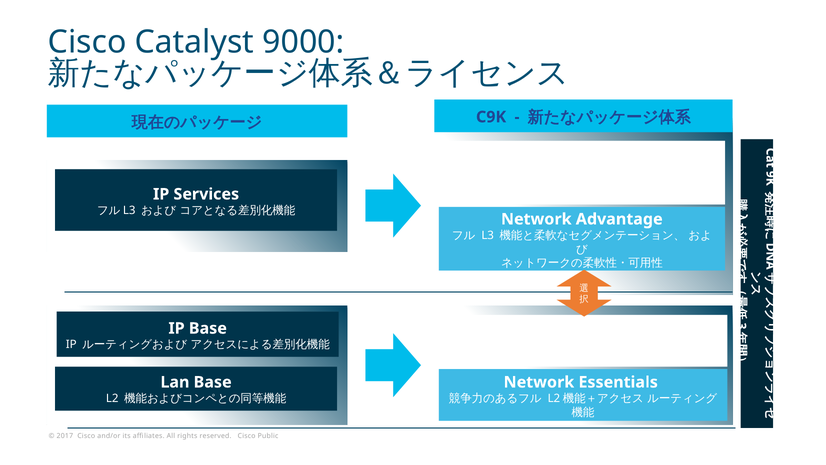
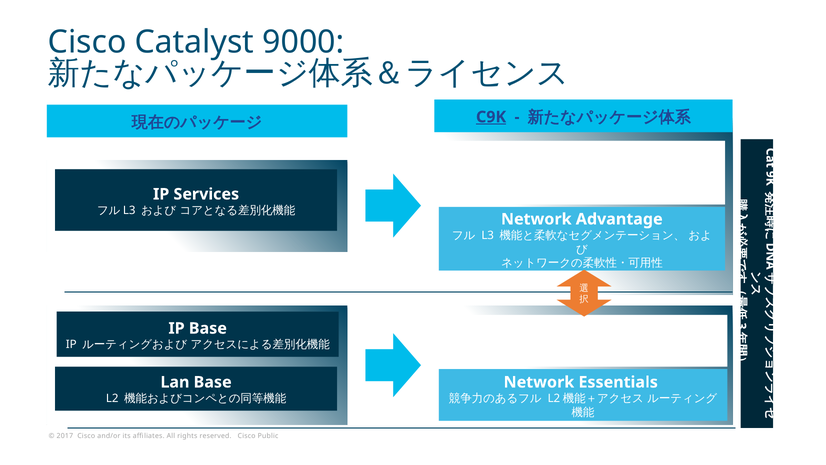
C9K underline: none -> present
